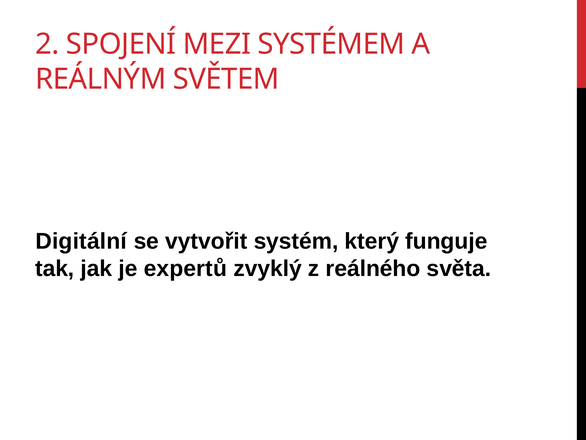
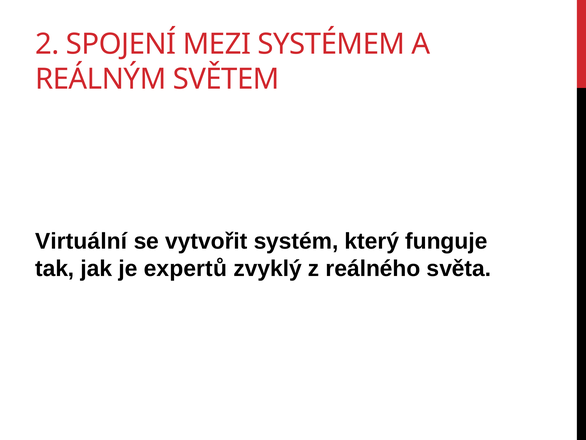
Digitální: Digitální -> Virtuální
